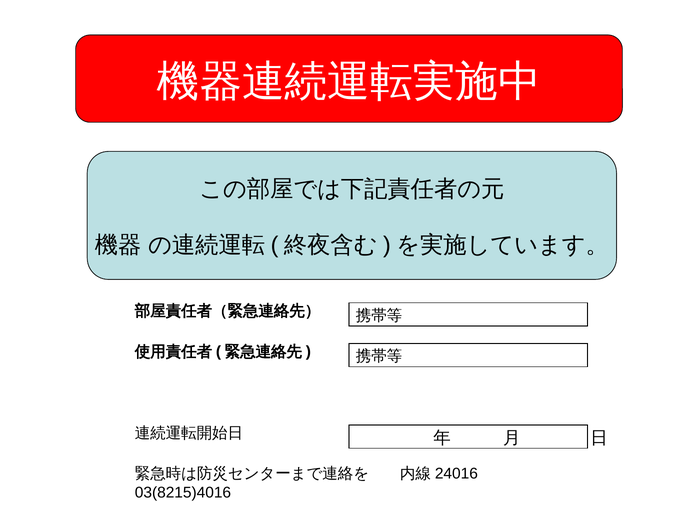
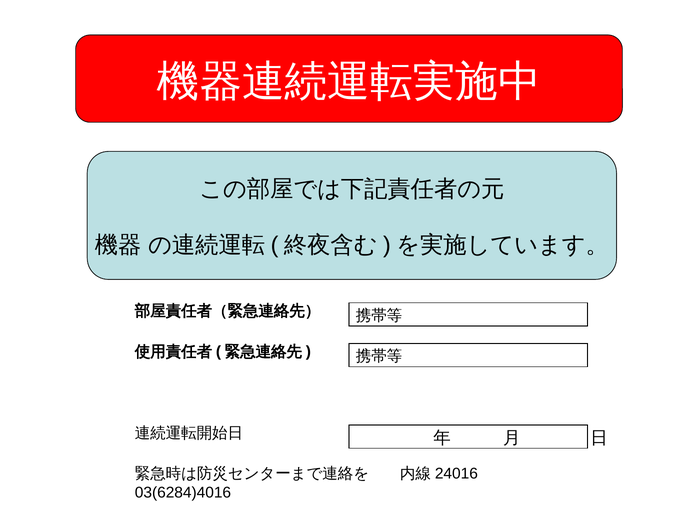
03(8215)4016: 03(8215)4016 -> 03(6284)4016
